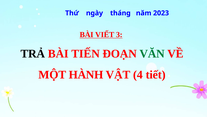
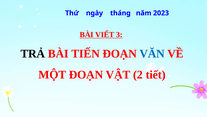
VĂN colour: green -> blue
MỘT HÀNH: HÀNH -> ĐOẠN
4: 4 -> 2
